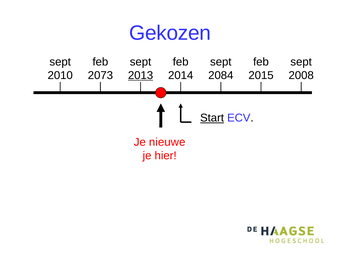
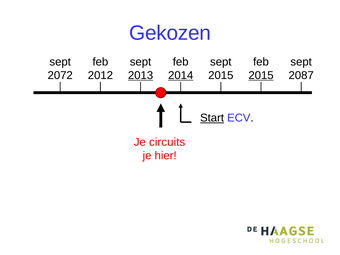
2010: 2010 -> 2072
2073: 2073 -> 2012
2014 underline: none -> present
2084 at (221, 75): 2084 -> 2015
2015 at (261, 75) underline: none -> present
2008: 2008 -> 2087
nieuwe: nieuwe -> circuits
